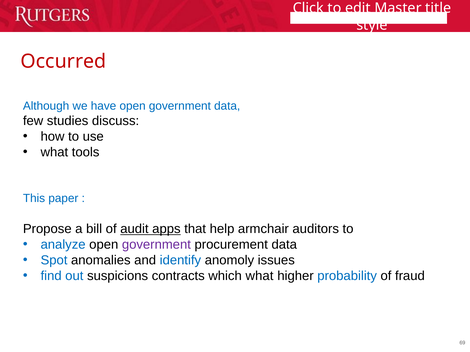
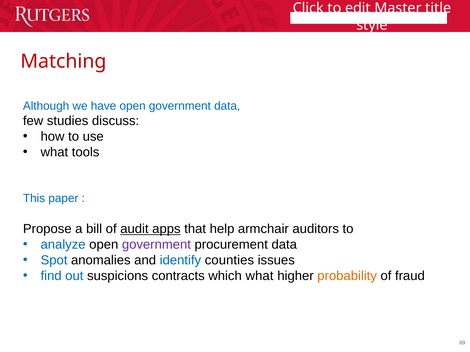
Occurred: Occurred -> Matching
anomoly: anomoly -> counties
probability colour: blue -> orange
